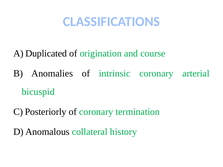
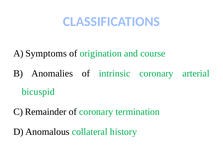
Duplicated: Duplicated -> Symptoms
Posteriorly: Posteriorly -> Remainder
